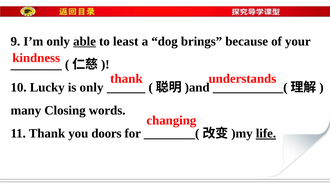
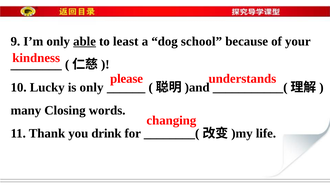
brings: brings -> school
thank at (126, 79): thank -> please
doors: doors -> drink
life underline: present -> none
